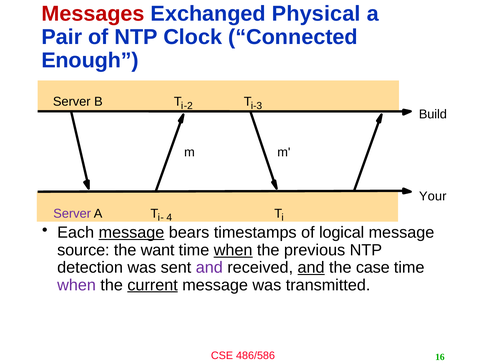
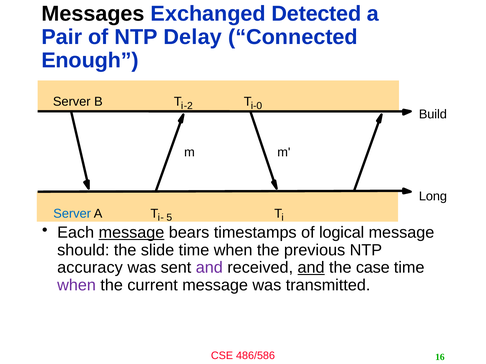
Messages colour: red -> black
Physical: Physical -> Detected
Clock: Clock -> Delay
i-3: i-3 -> i-0
Your: Your -> Long
Server at (72, 214) colour: purple -> blue
4: 4 -> 5
source: source -> should
want: want -> slide
when at (233, 250) underline: present -> none
detection: detection -> accuracy
current underline: present -> none
